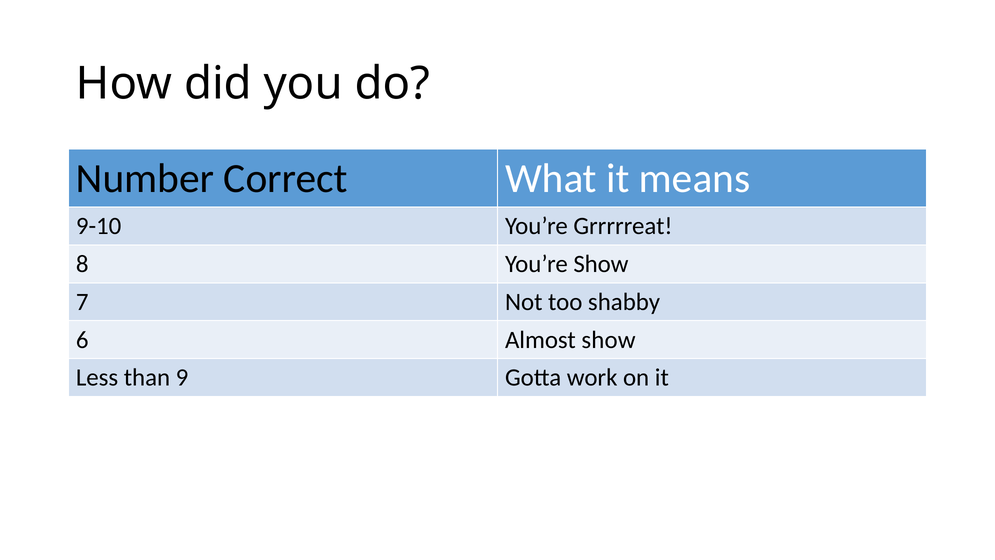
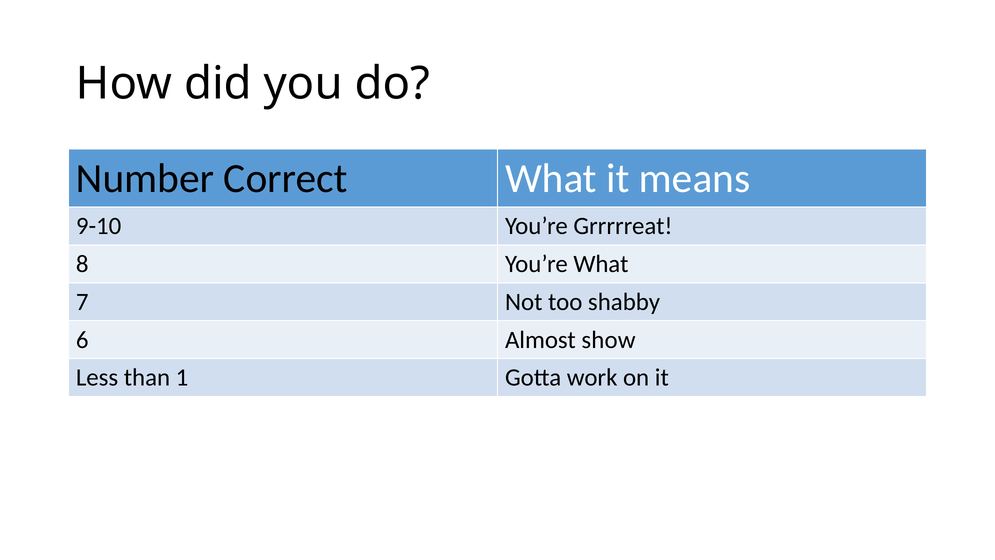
You’re Show: Show -> What
9: 9 -> 1
